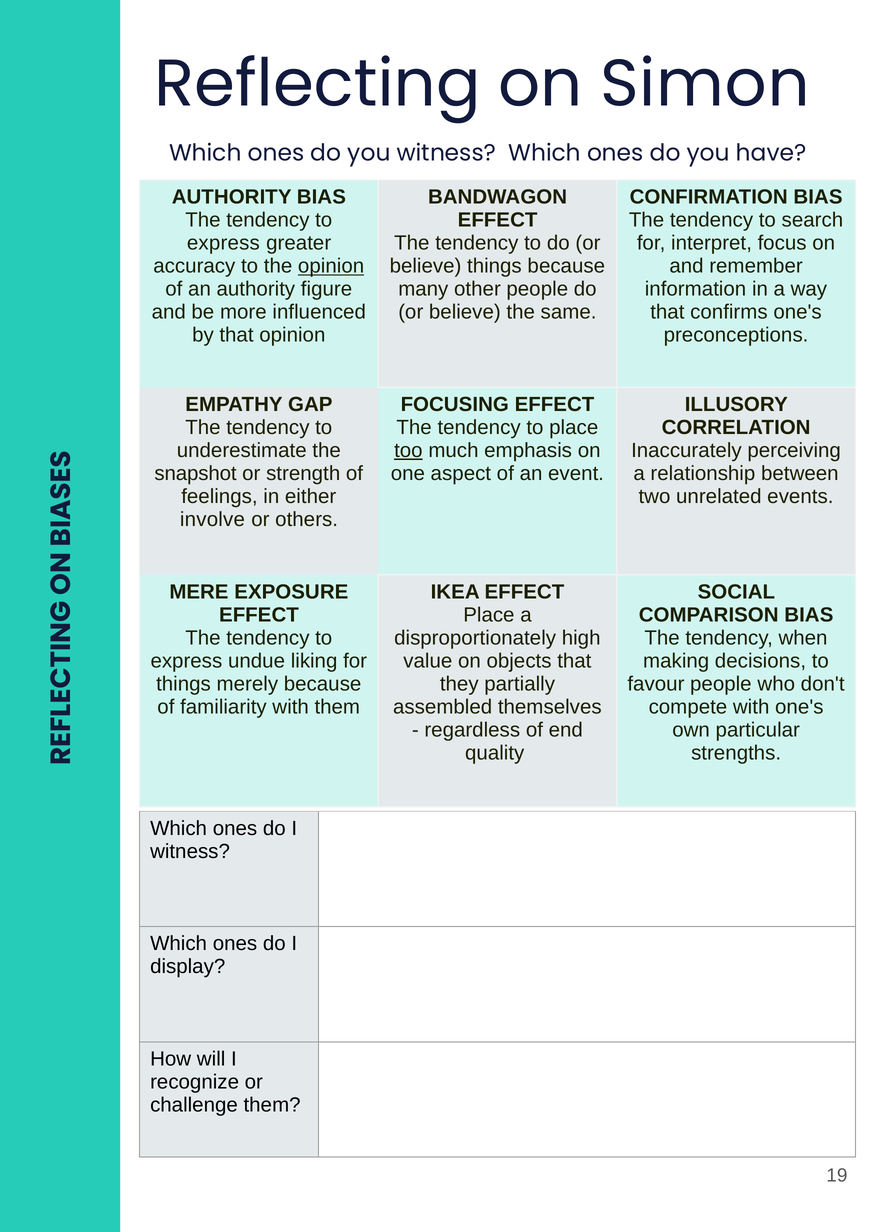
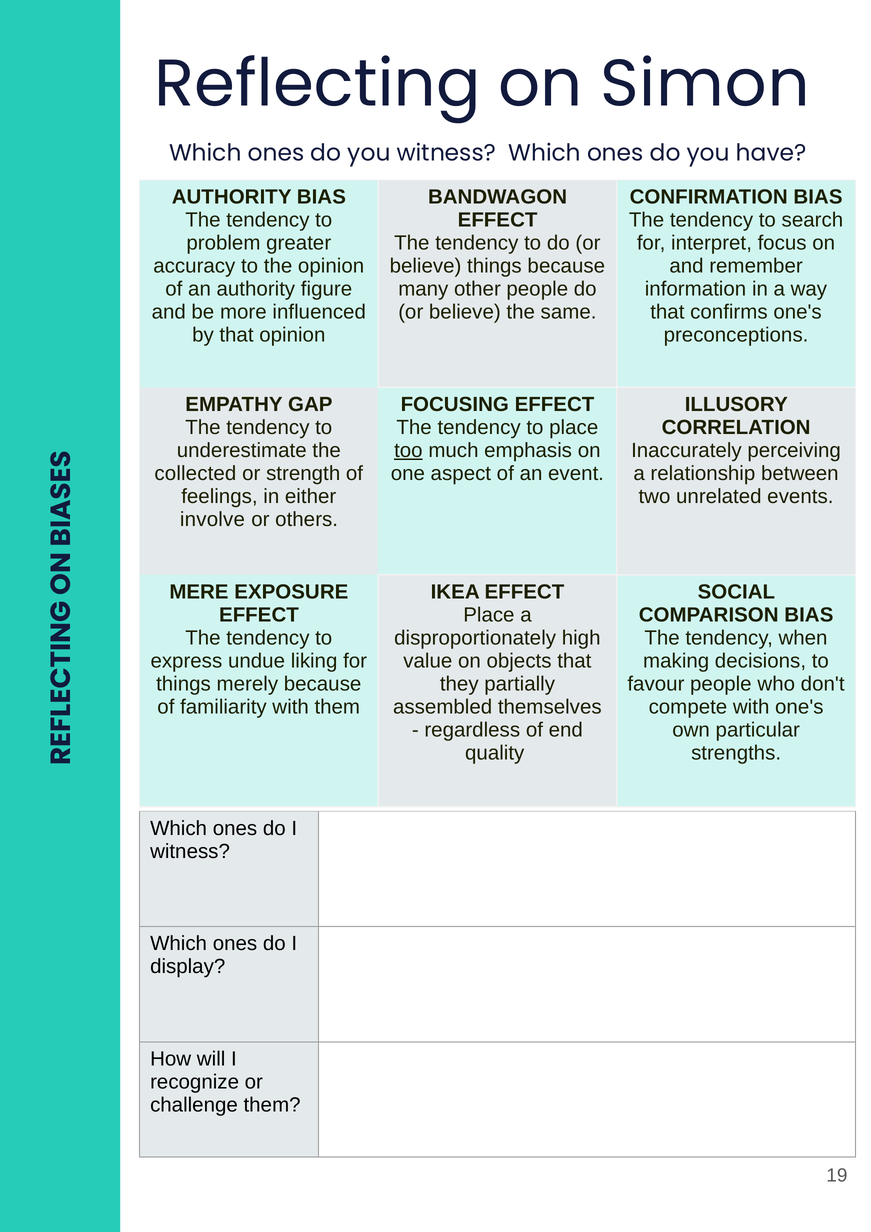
express at (223, 243): express -> problem
opinion at (331, 266) underline: present -> none
snapshot: snapshot -> collected
